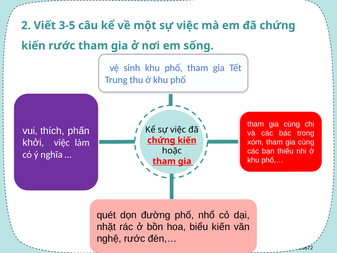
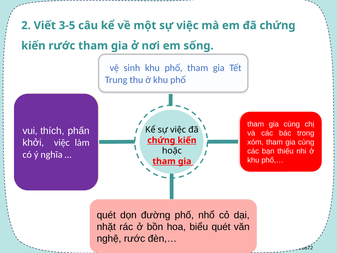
biểu kiến: kiến -> quét
